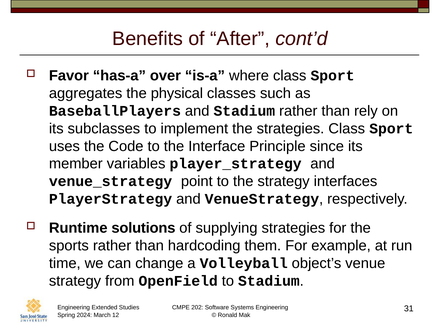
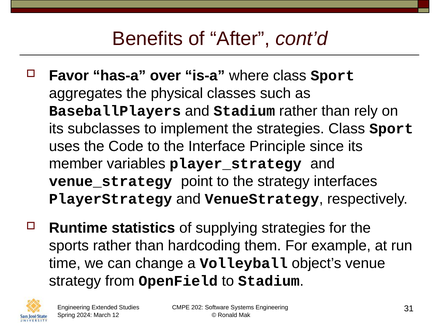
solutions: solutions -> statistics
